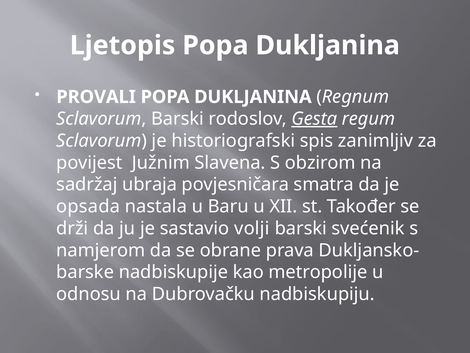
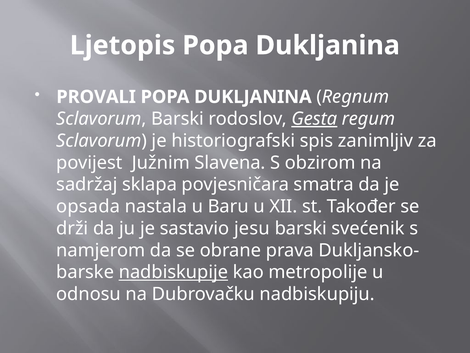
ubraja: ubraja -> sklapa
volji: volji -> jesu
nadbiskupije underline: none -> present
